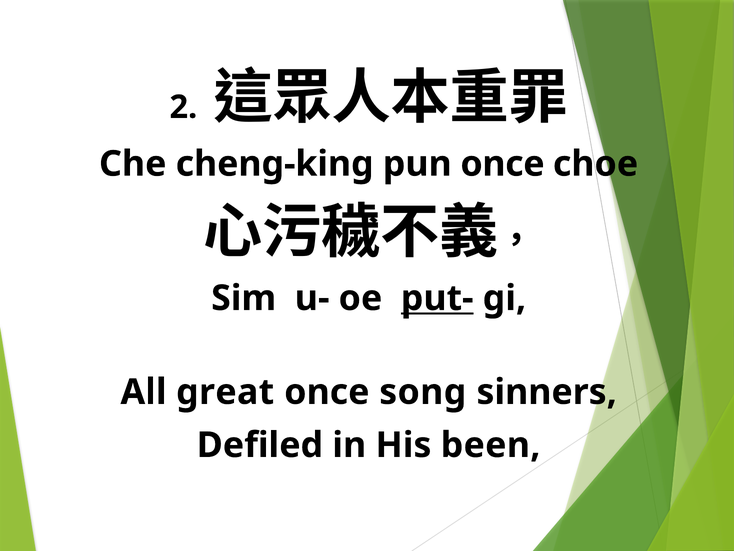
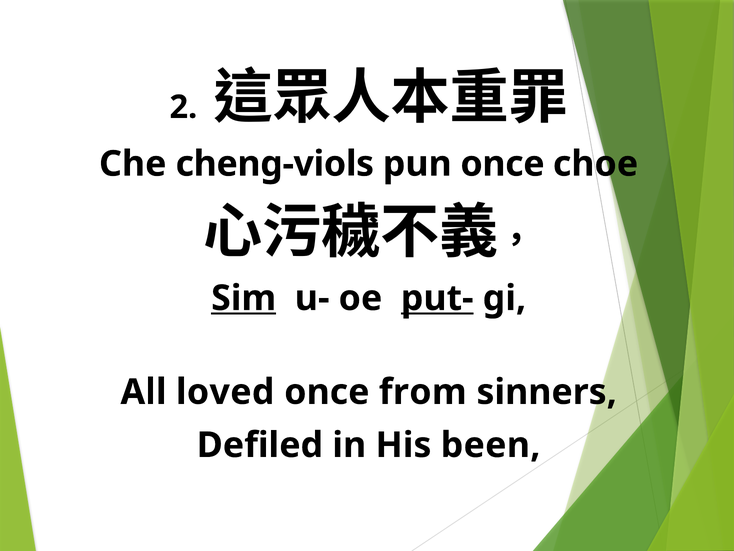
cheng-king: cheng-king -> cheng-viols
Sim underline: none -> present
great: great -> loved
song: song -> from
